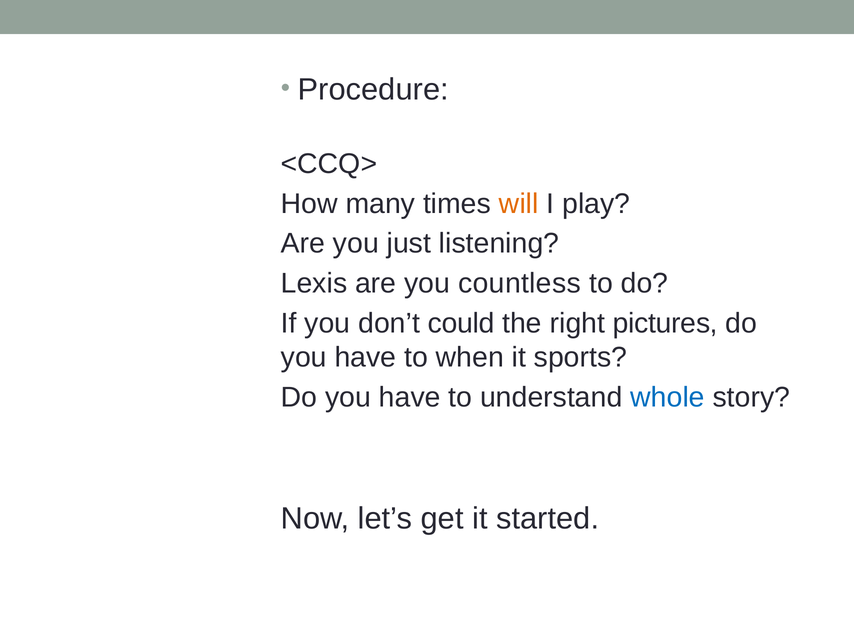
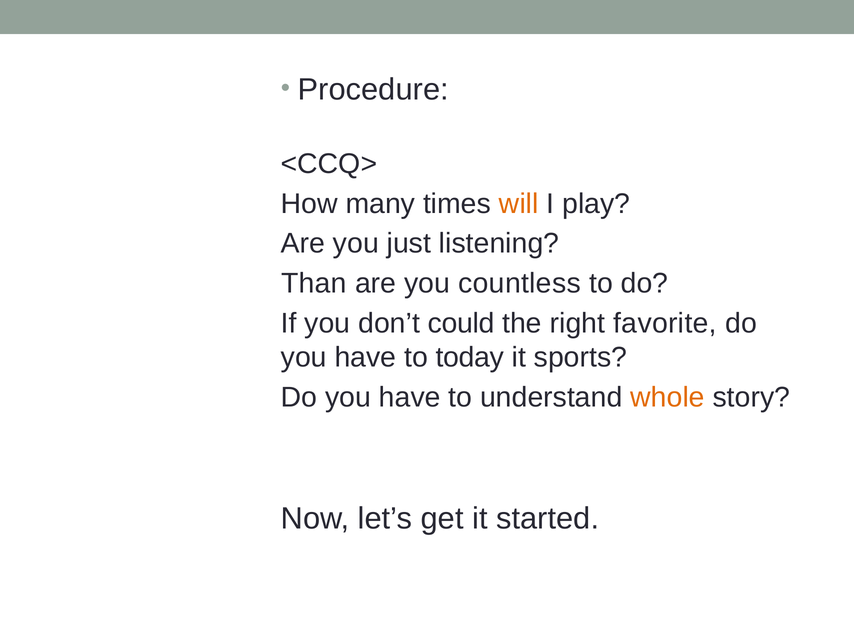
Lexis: Lexis -> Than
pictures: pictures -> favorite
when: when -> today
whole colour: blue -> orange
